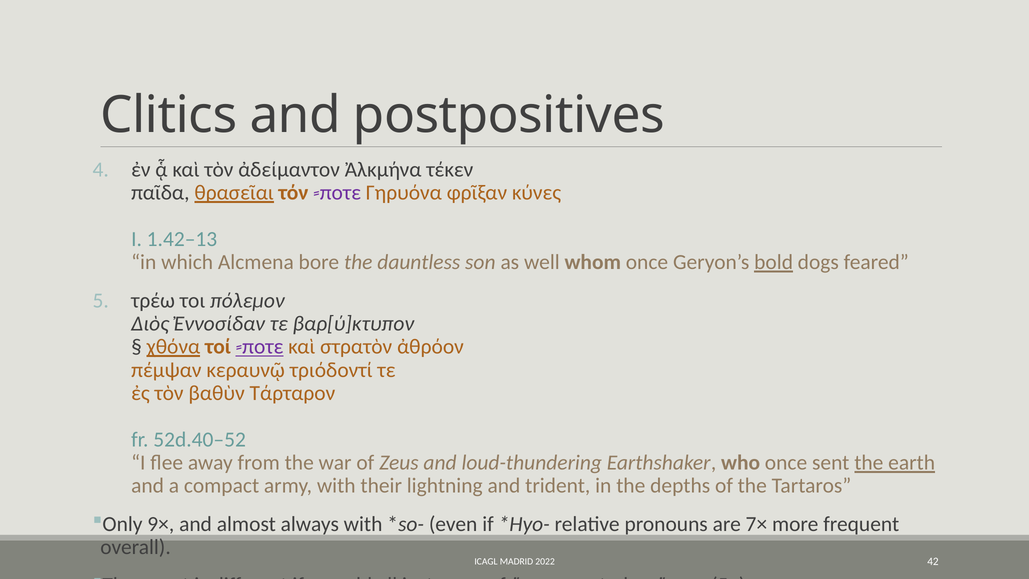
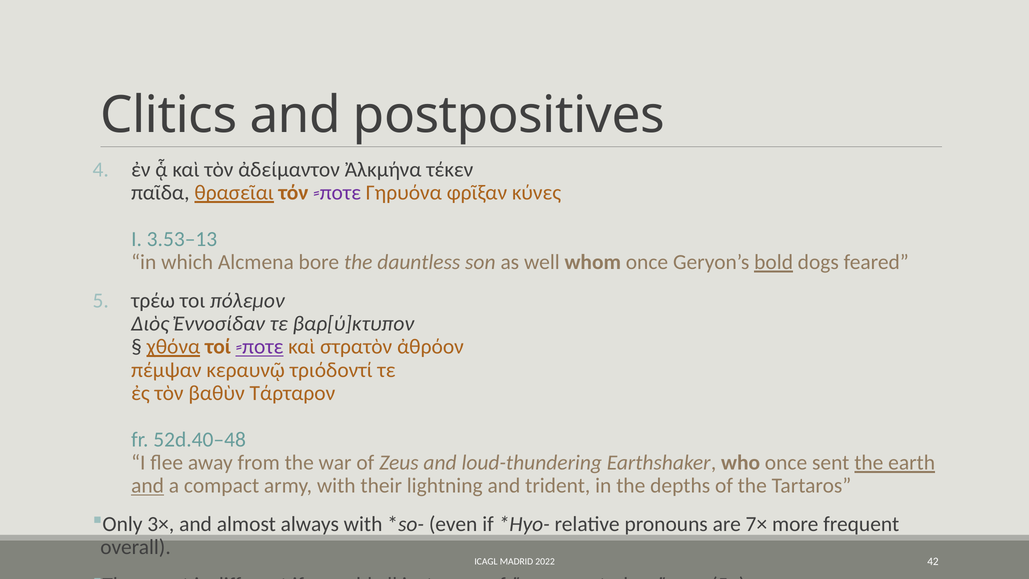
1.42–13: 1.42–13 -> 3.53–13
52d.40–52: 52d.40–52 -> 52d.40–48
and at (148, 486) underline: none -> present
9×: 9× -> 3×
